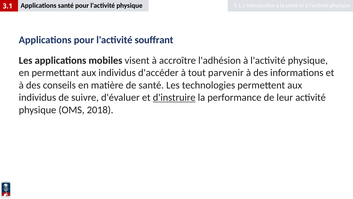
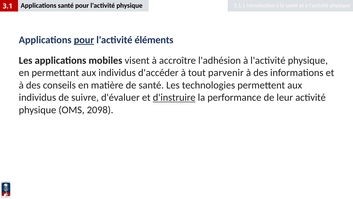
pour at (84, 40) underline: none -> present
souffrant: souffrant -> éléments
2018: 2018 -> 2098
